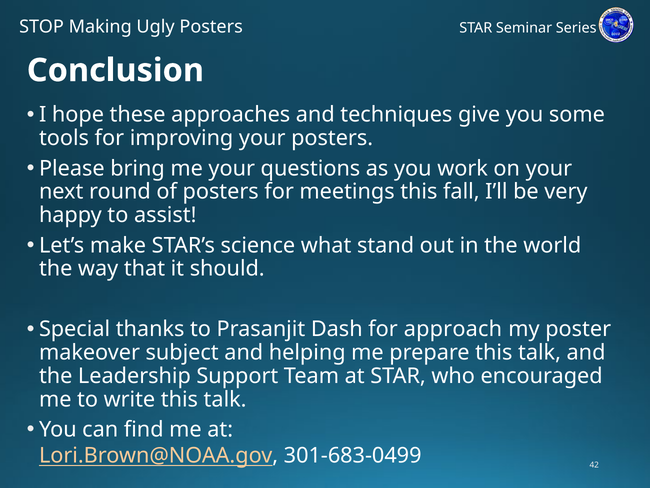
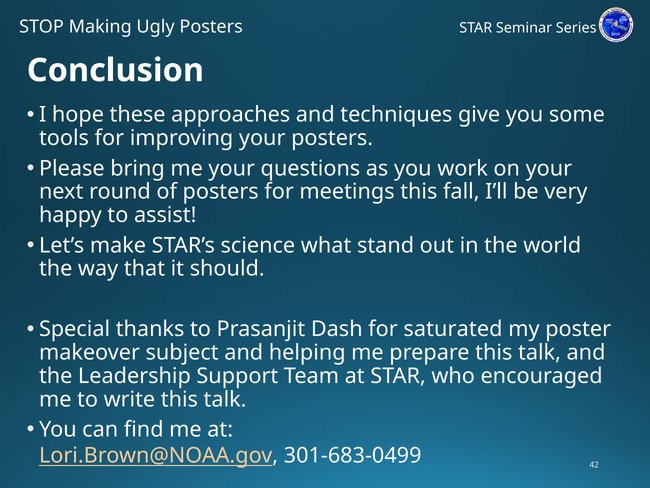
approach: approach -> saturated
